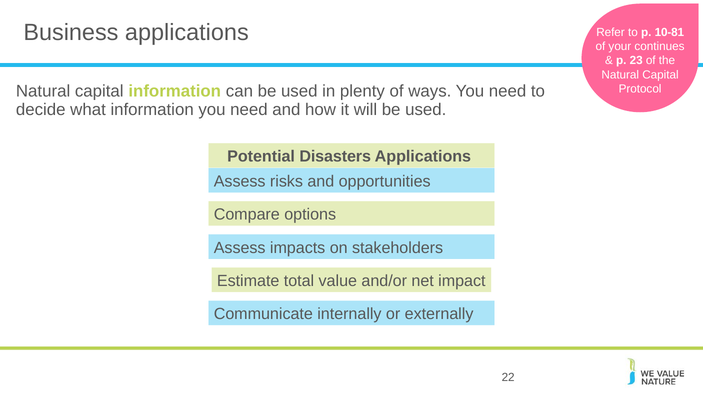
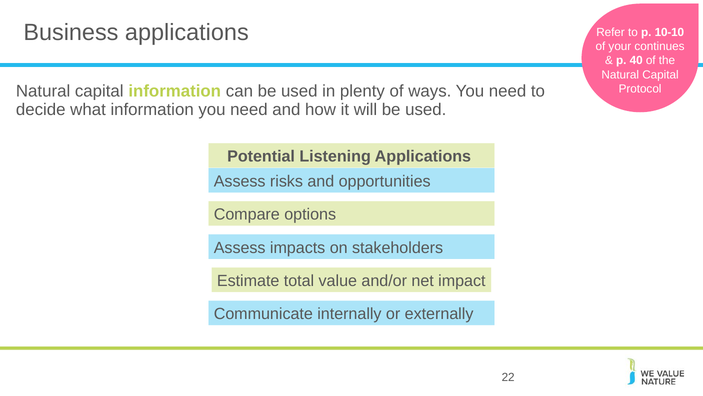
10-81: 10-81 -> 10-10
23: 23 -> 40
Disasters: Disasters -> Listening
